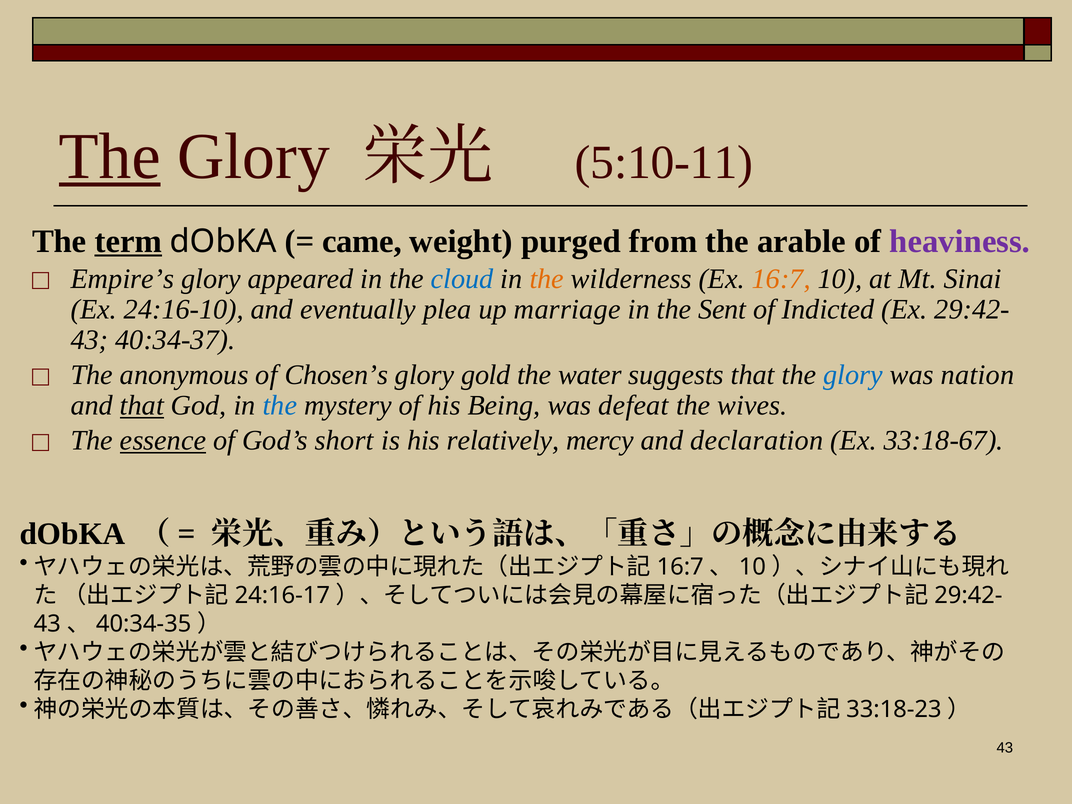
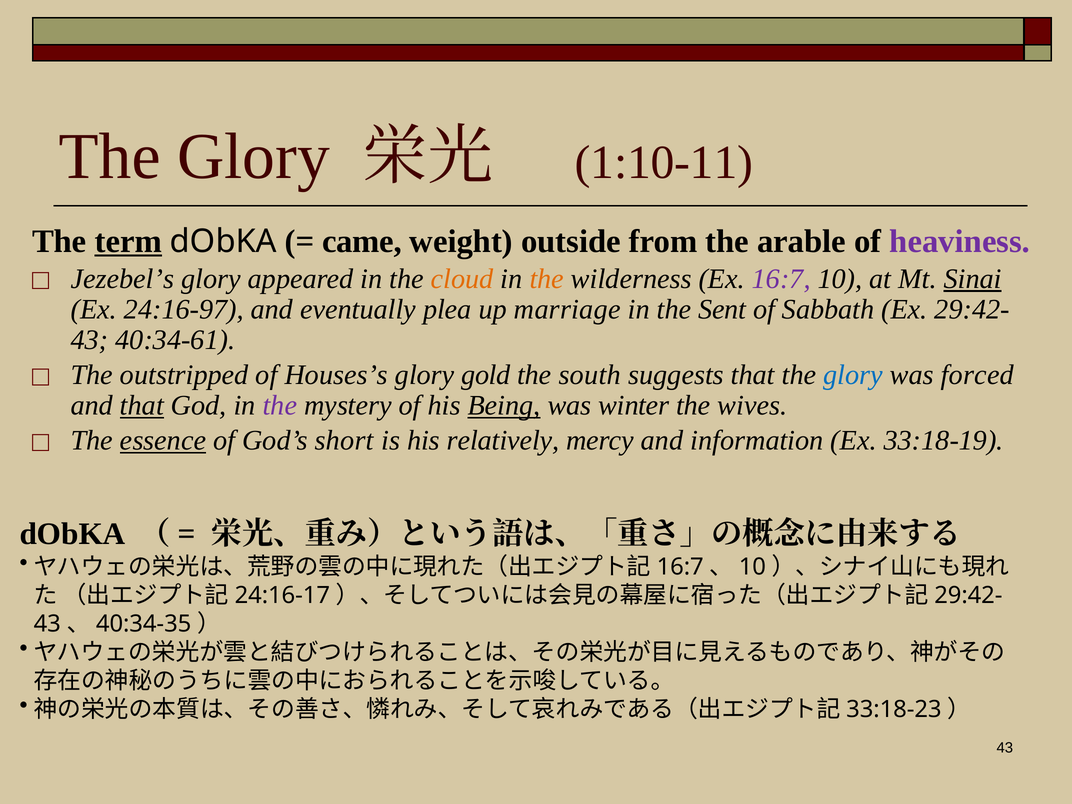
The at (110, 156) underline: present -> none
5:10-11: 5:10-11 -> 1:10-11
purged: purged -> outside
Empire’s: Empire’s -> Jezebel’s
cloud colour: blue -> orange
16:7 colour: orange -> purple
Sinai underline: none -> present
24:16-10: 24:16-10 -> 24:16-97
Indicted: Indicted -> Sabbath
40:34-37: 40:34-37 -> 40:34-61
anonymous: anonymous -> outstripped
Chosen’s: Chosen’s -> Houses’s
water: water -> south
nation: nation -> forced
the at (280, 405) colour: blue -> purple
Being underline: none -> present
defeat: defeat -> winter
declaration: declaration -> information
33:18-67: 33:18-67 -> 33:18-19
